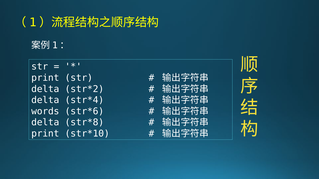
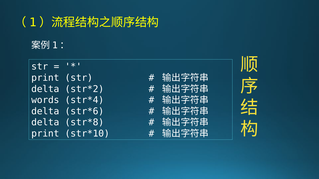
delta at (45, 100): delta -> words
words at (45, 112): words -> delta
